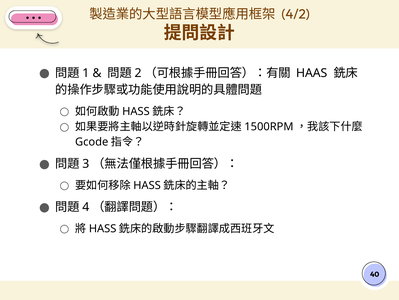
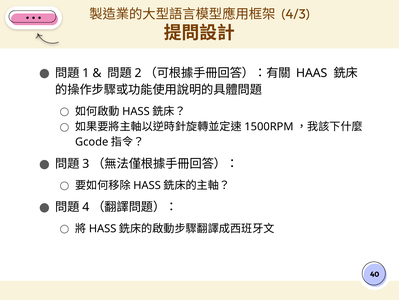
4/2: 4/2 -> 4/3
